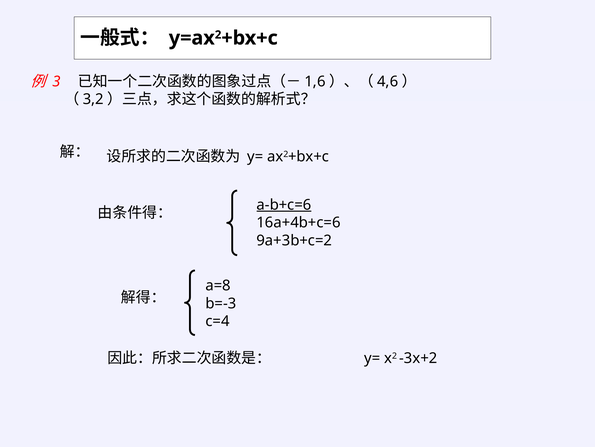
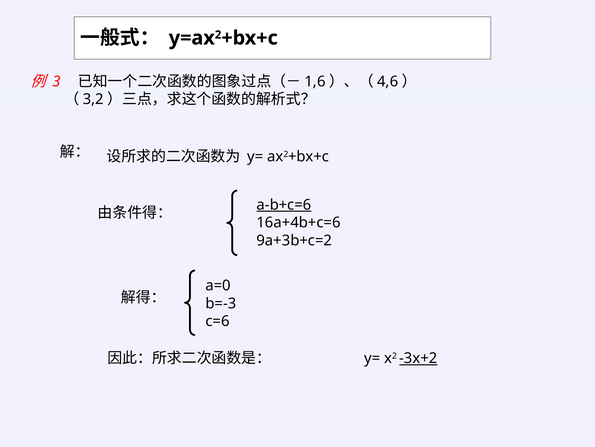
a=8: a=8 -> a=0
c=4: c=4 -> c=6
-3x+2 underline: none -> present
